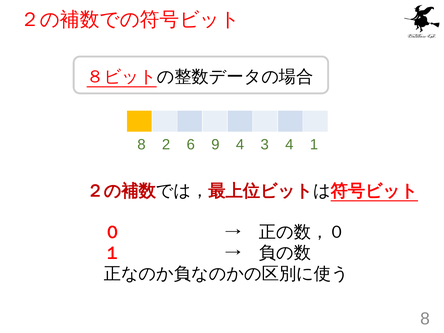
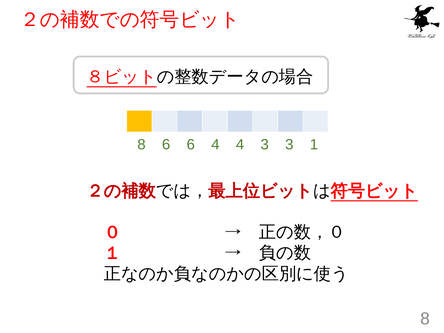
8 2: 2 -> 6
6 9: 9 -> 4
3 4: 4 -> 3
